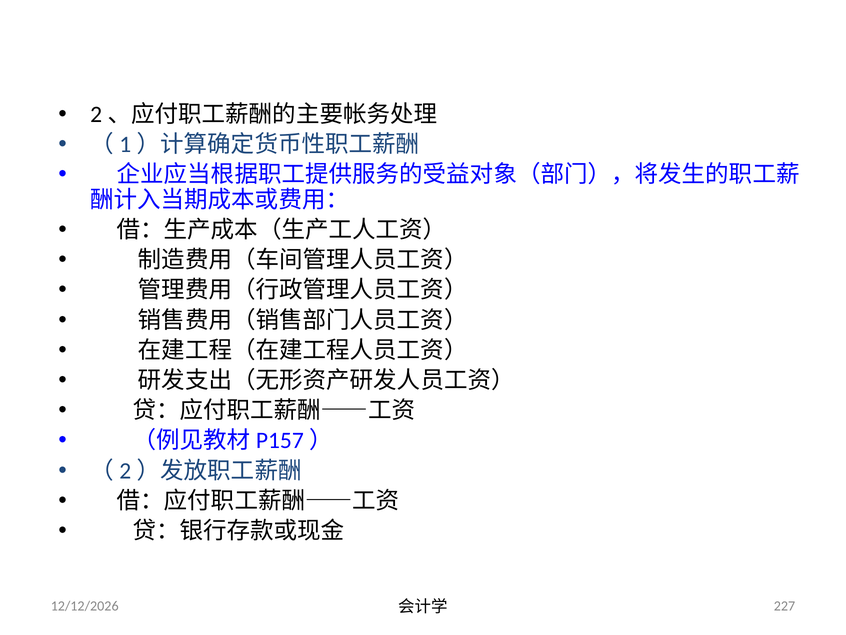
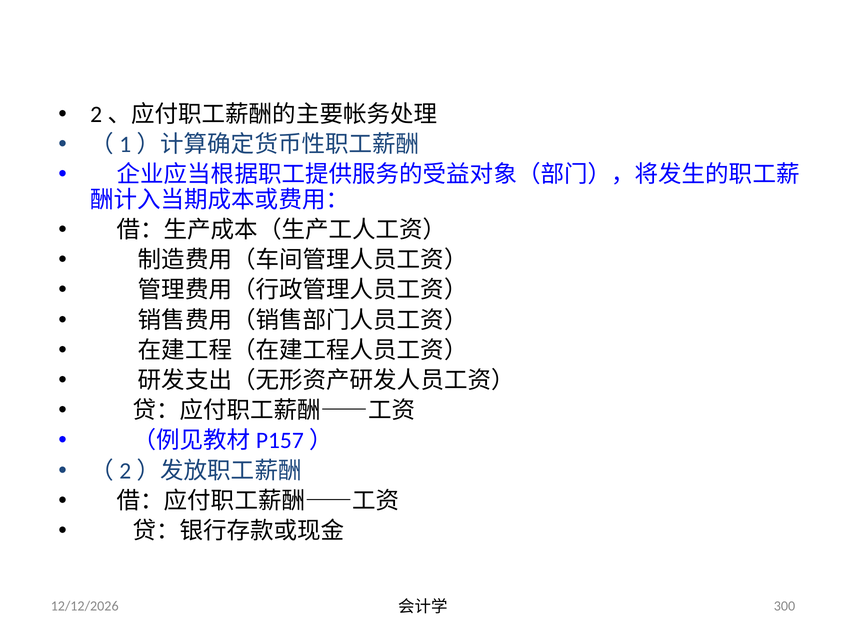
227: 227 -> 300
